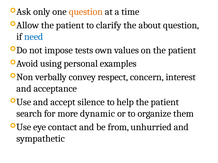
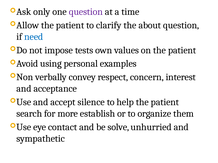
question at (86, 12) colour: orange -> purple
dynamic: dynamic -> establish
from: from -> solve
